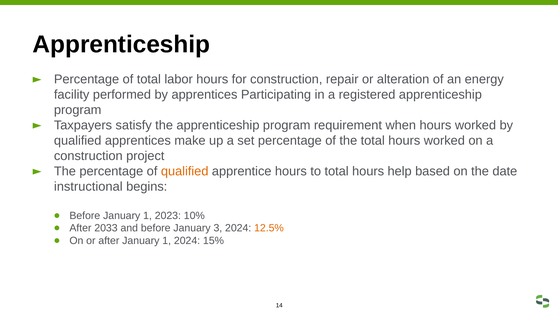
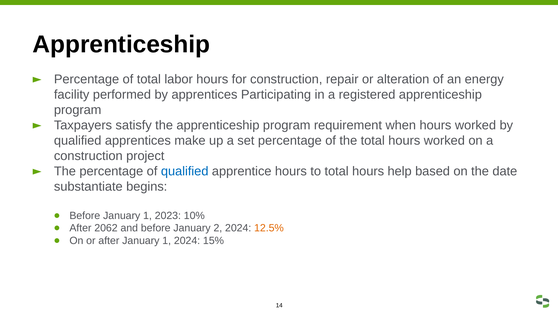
qualified at (185, 171) colour: orange -> blue
instructional: instructional -> substantiate
2033: 2033 -> 2062
3: 3 -> 2
